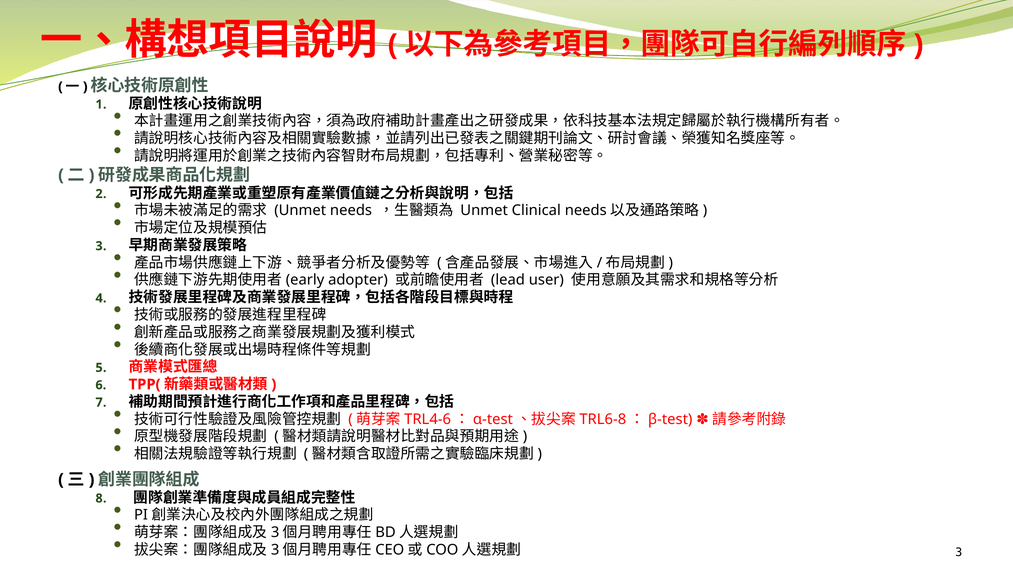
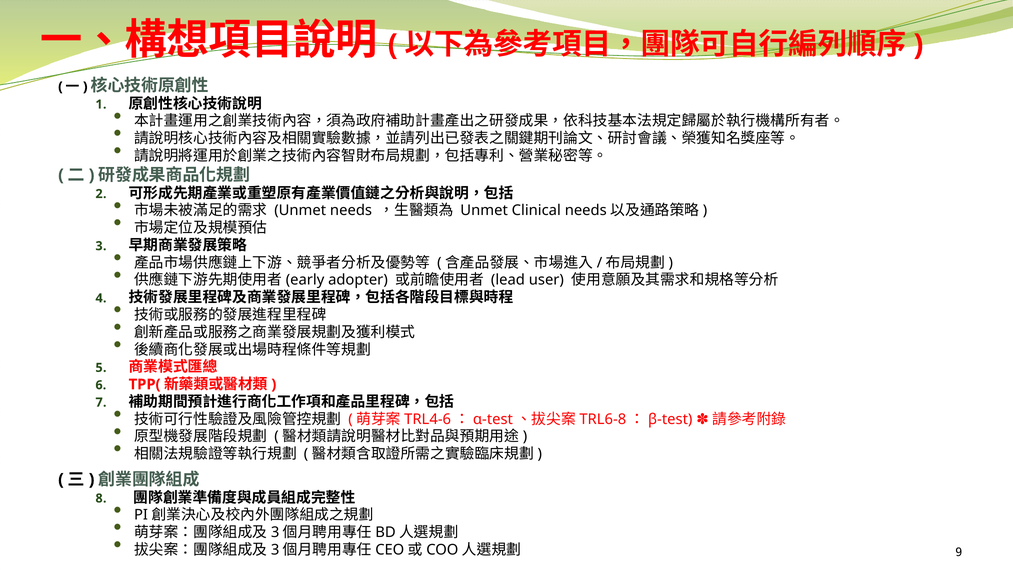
3 at (959, 552): 3 -> 9
